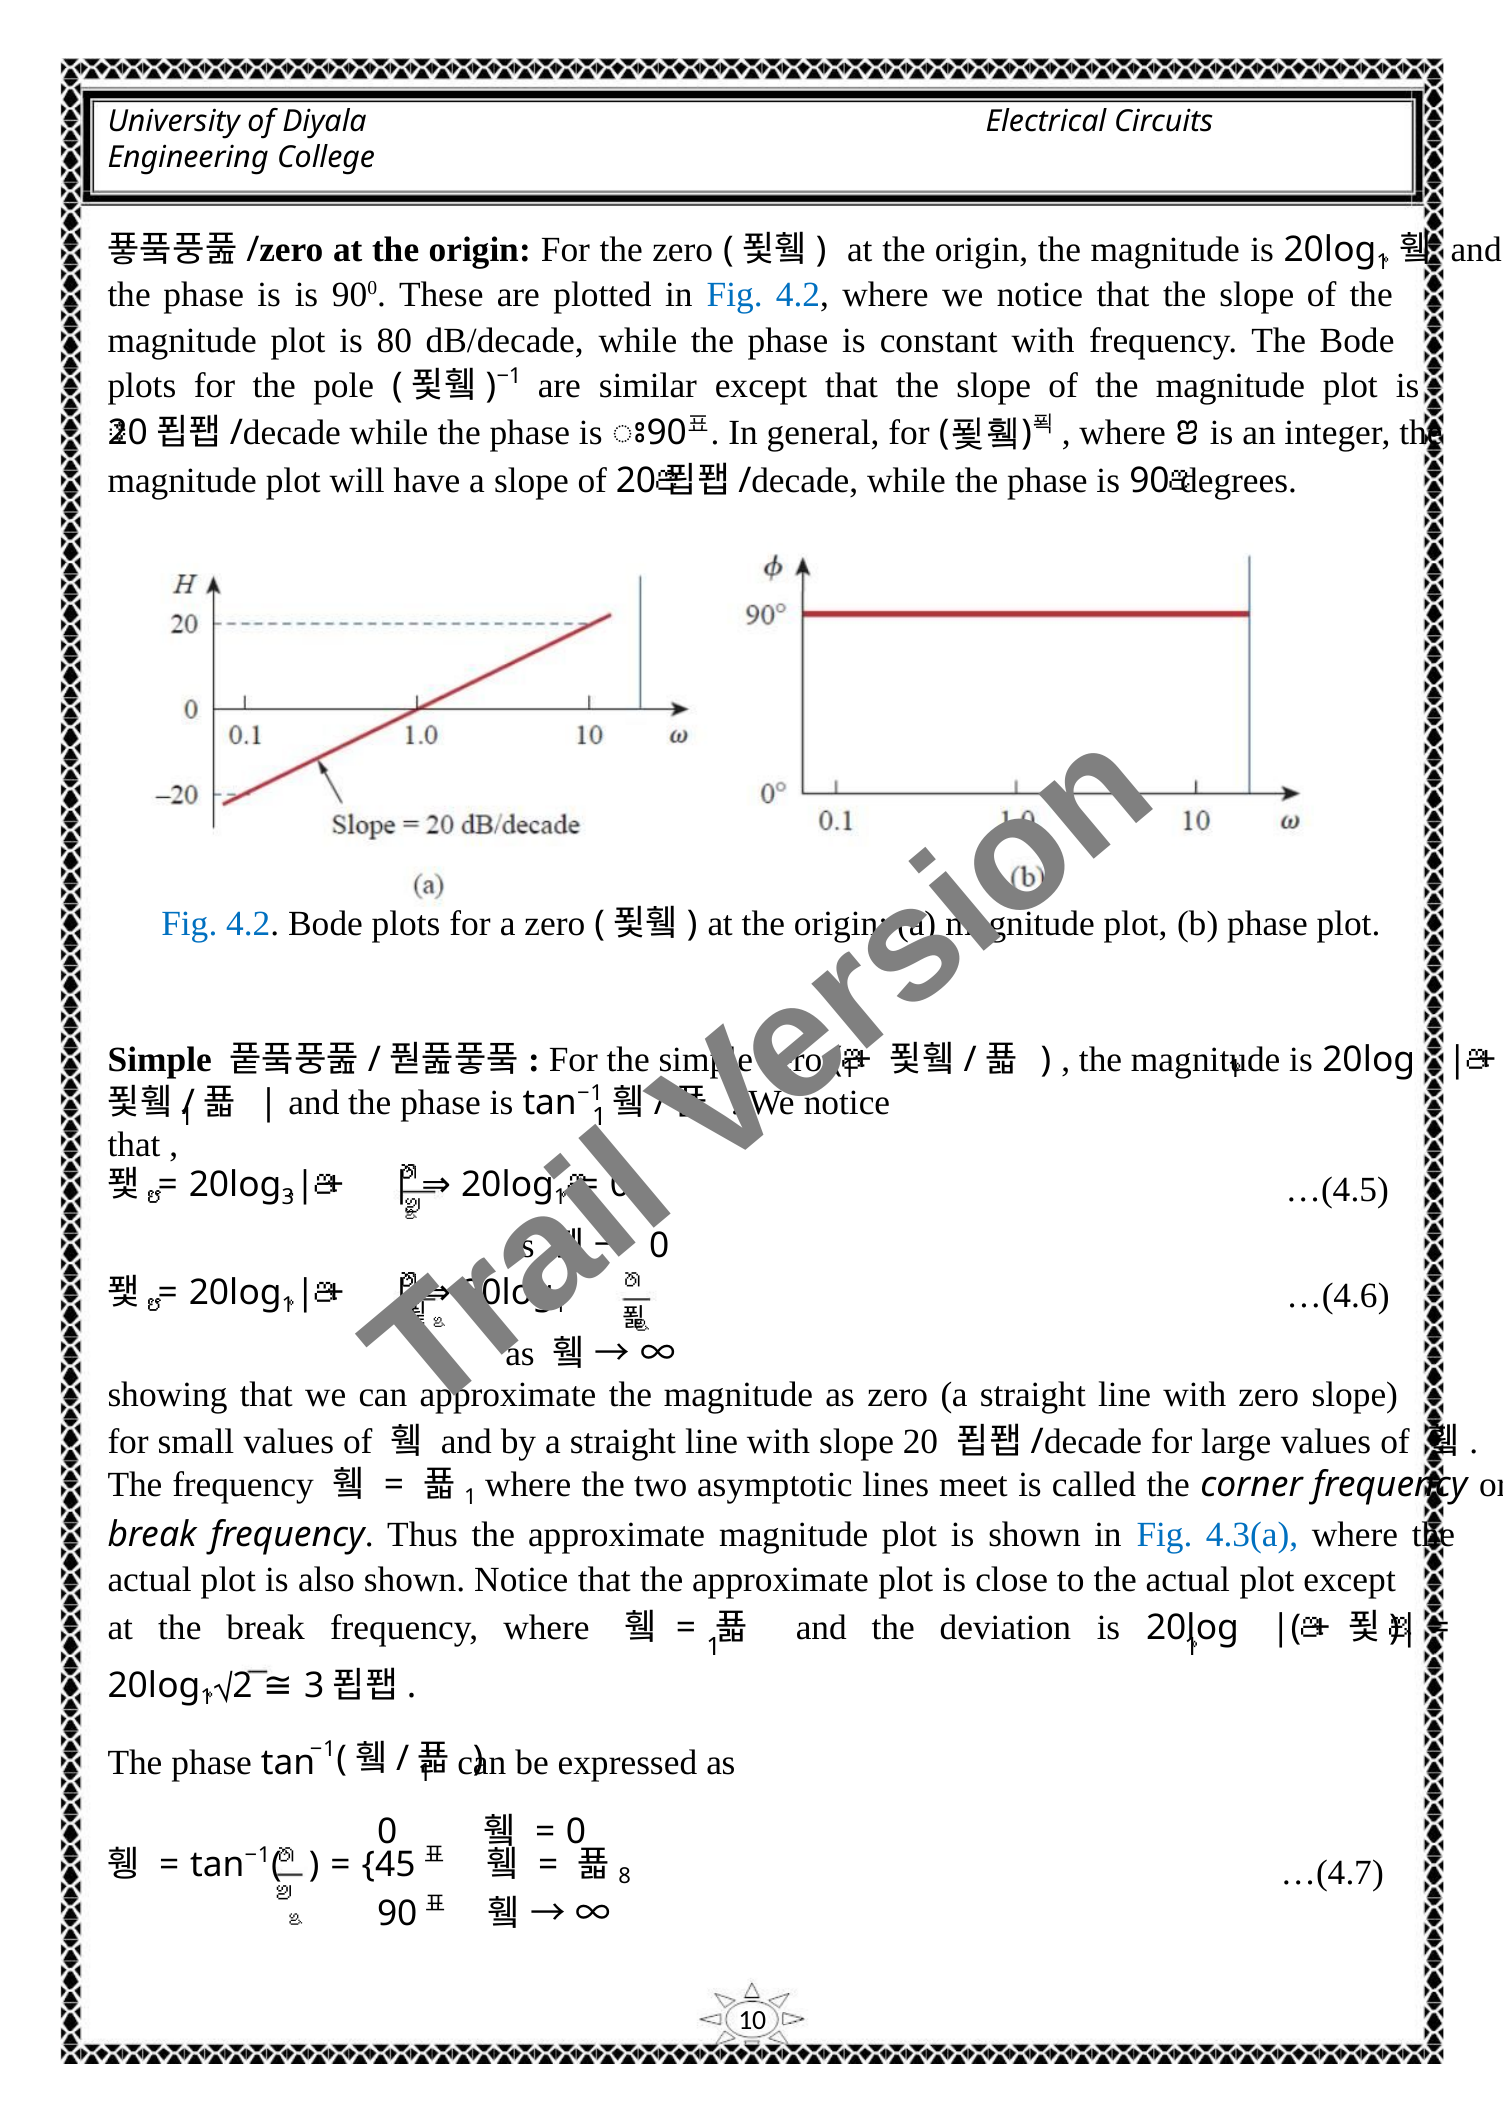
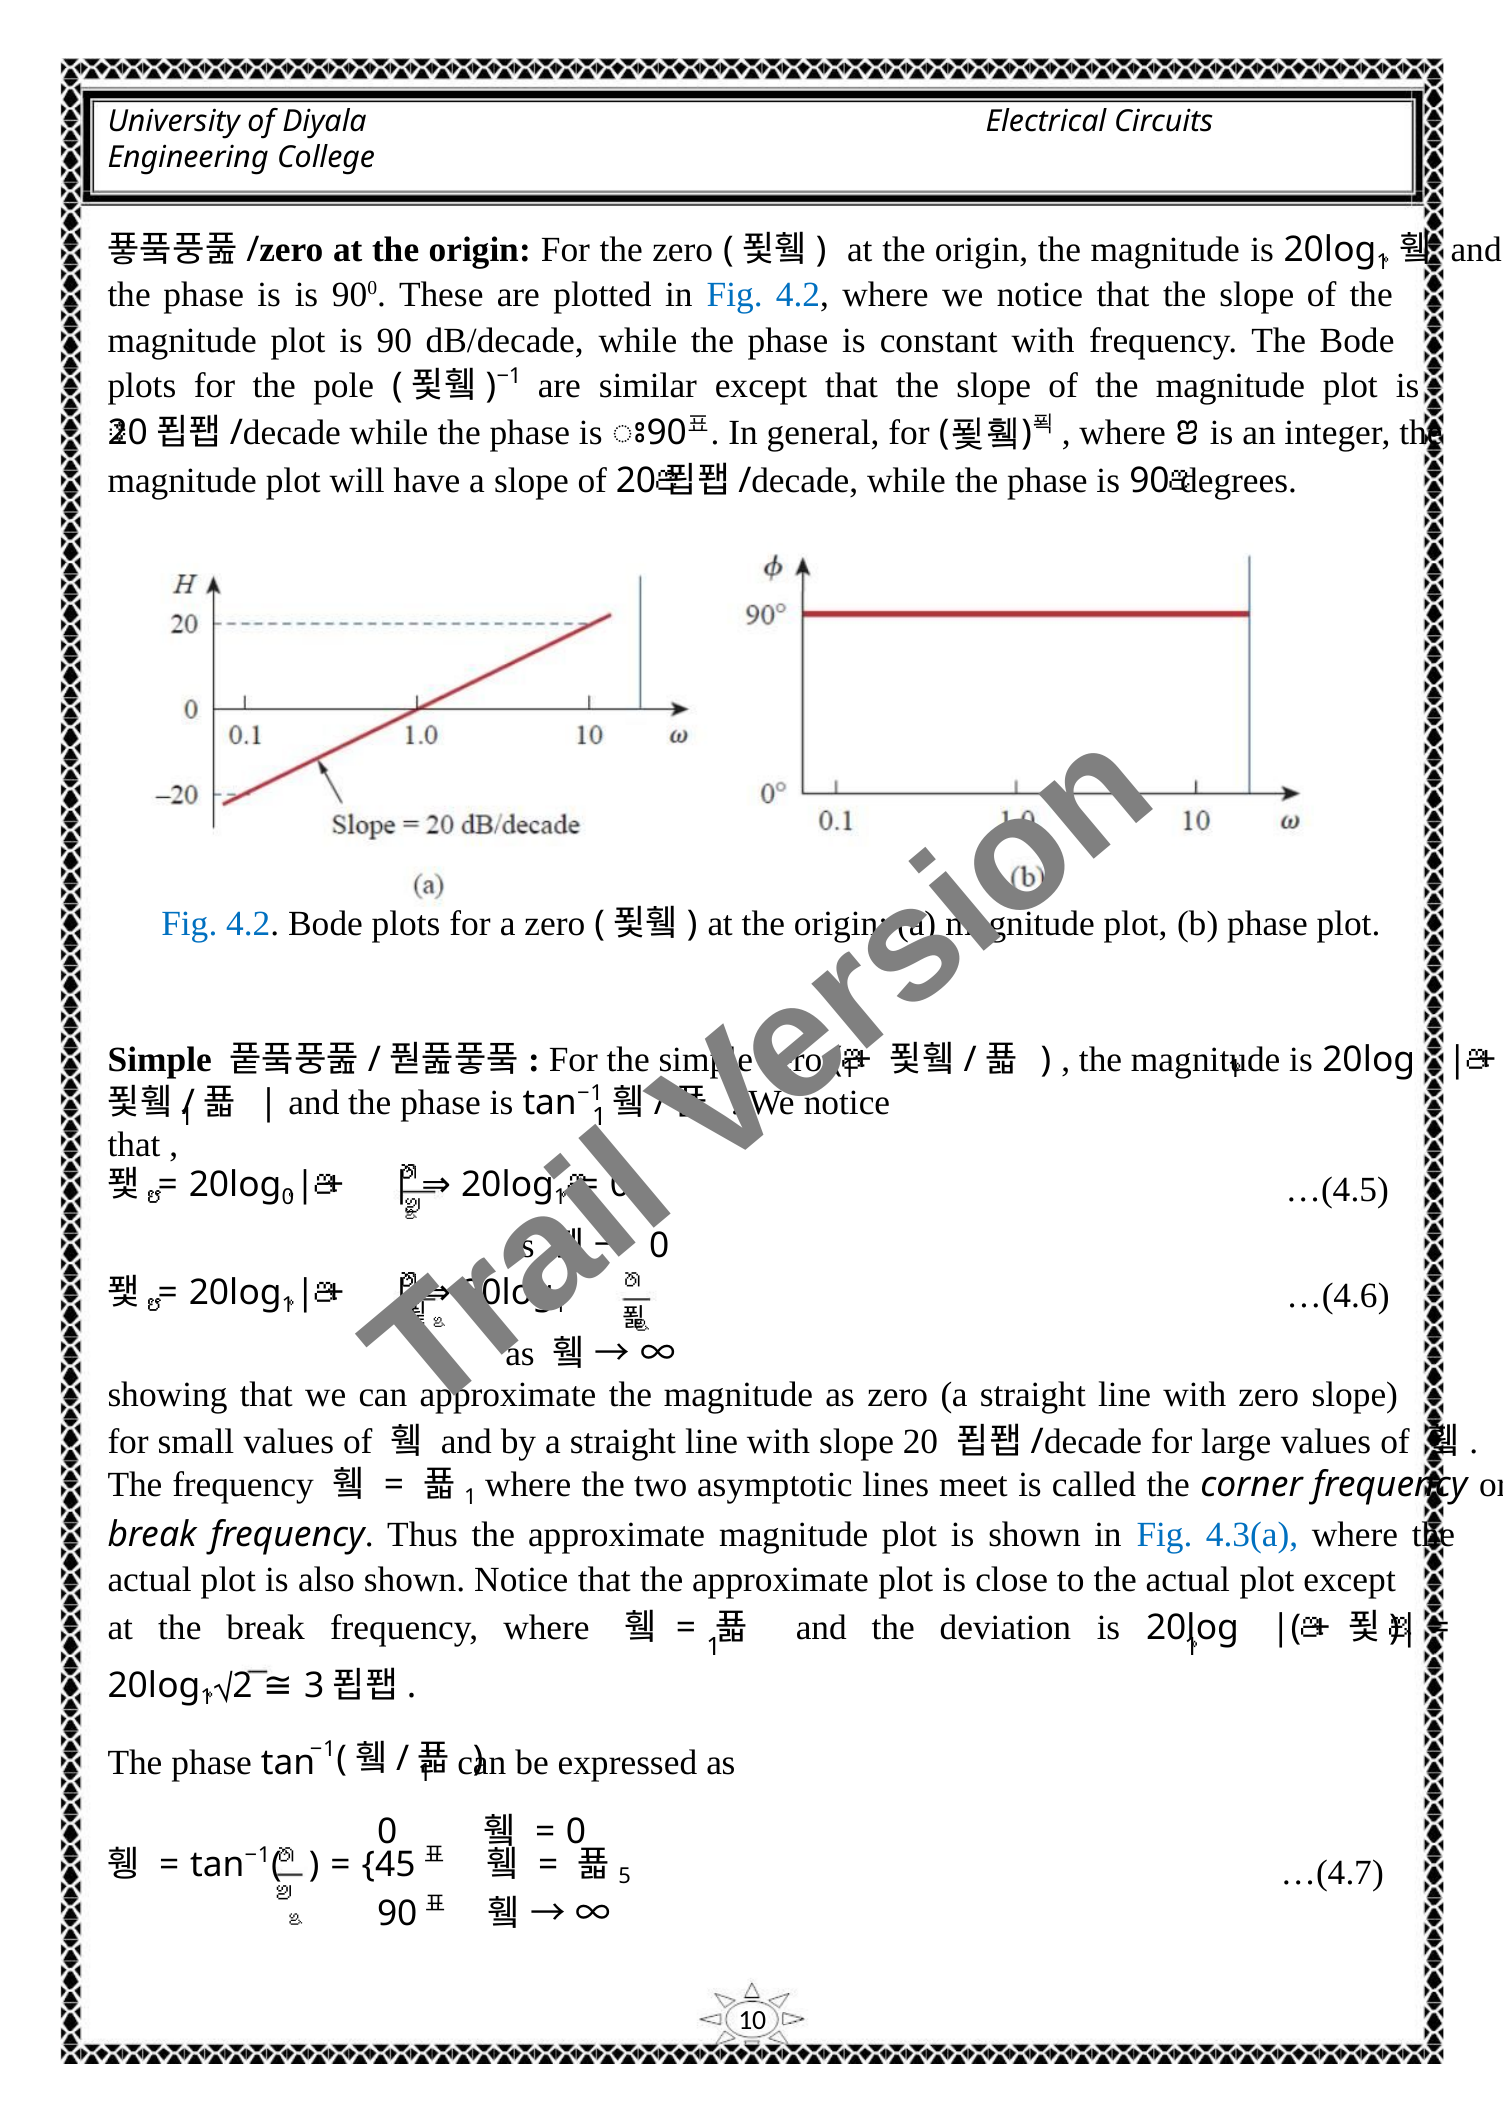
plot is 80: 80 -> 90
20log 3: 3 -> 0
8: 8 -> 5
